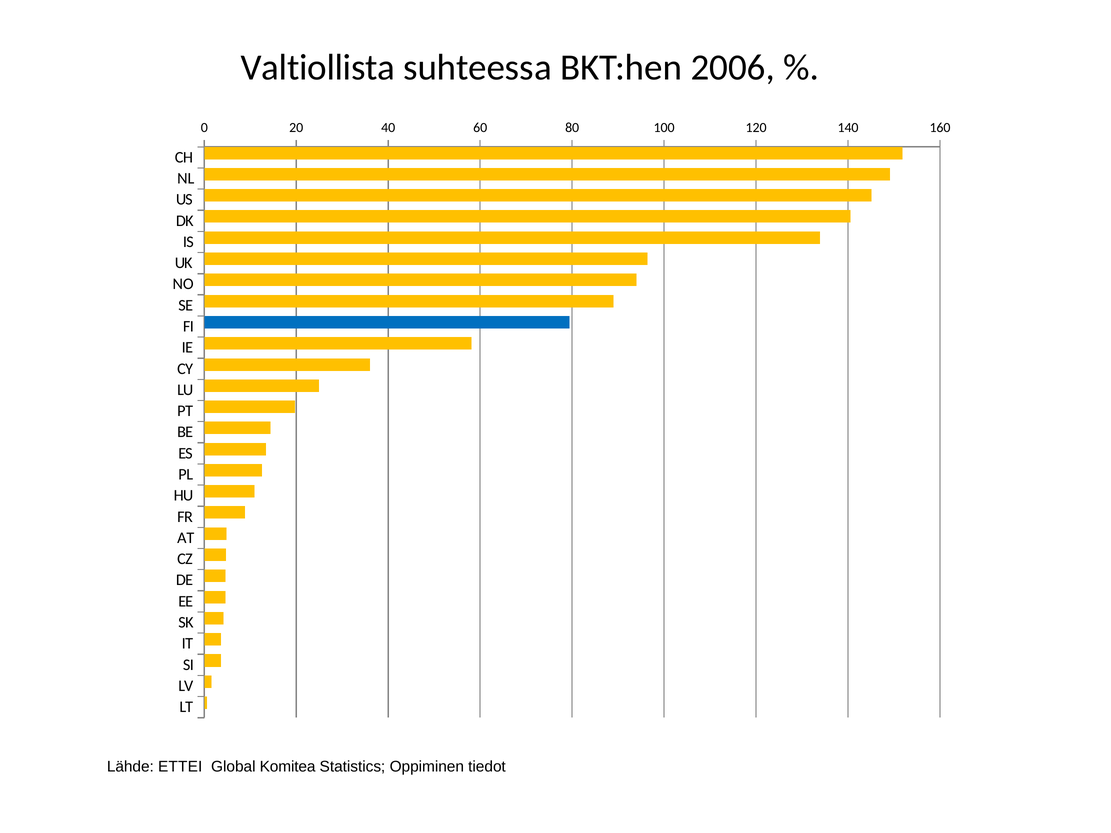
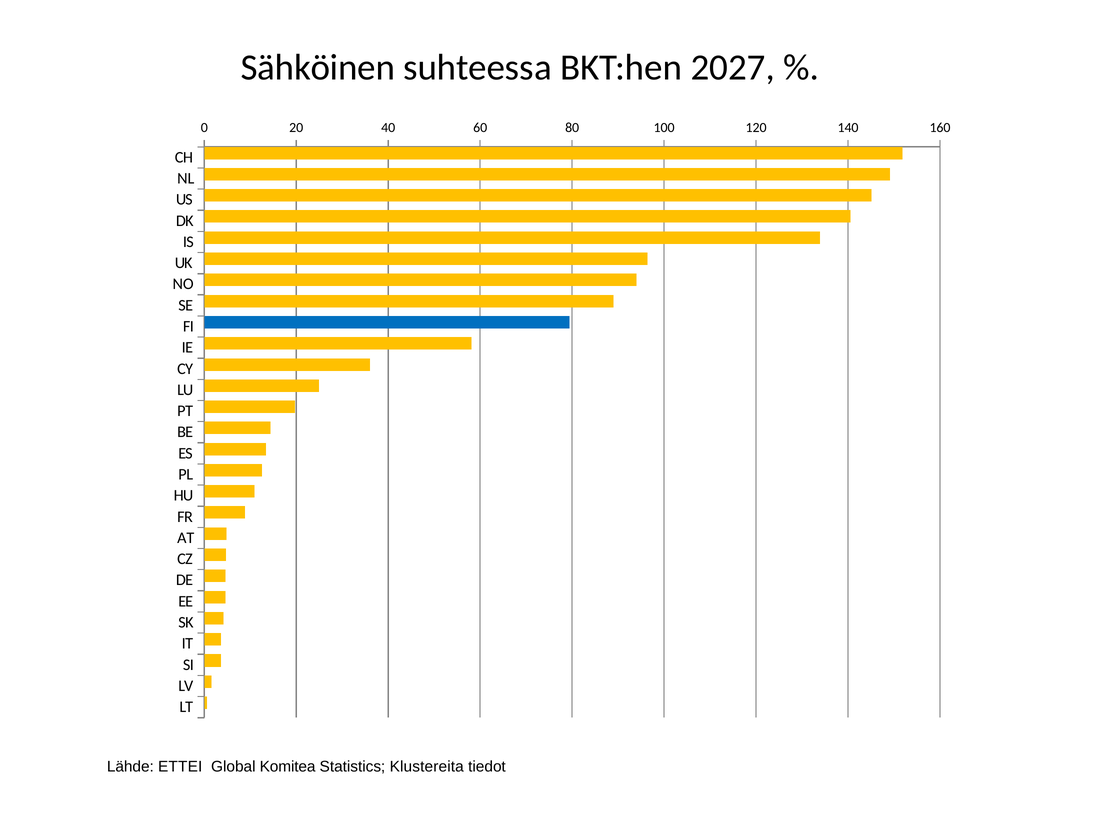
Valtiollista: Valtiollista -> Sähköinen
2006: 2006 -> 2027
Oppiminen: Oppiminen -> Klustereita
